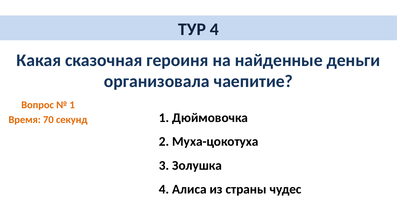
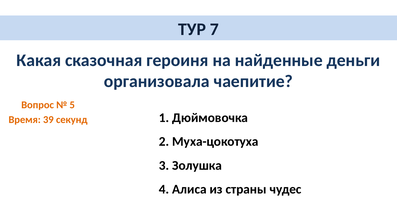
ТУР 4: 4 -> 7
1 at (72, 105): 1 -> 5
70: 70 -> 39
